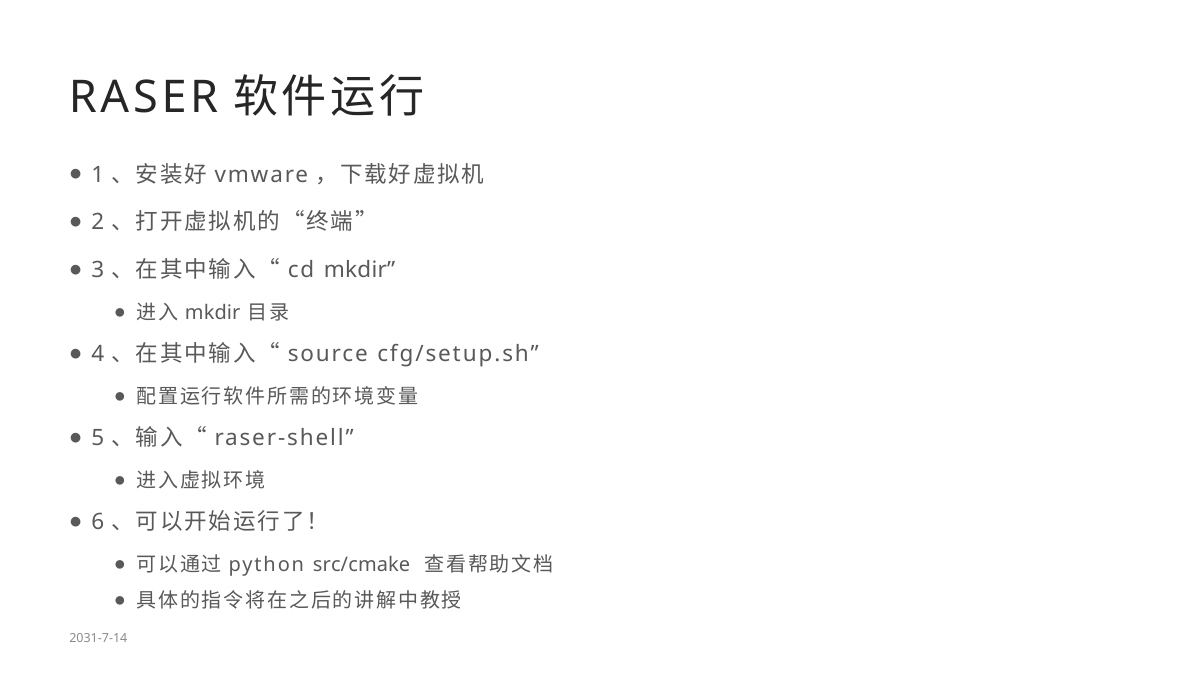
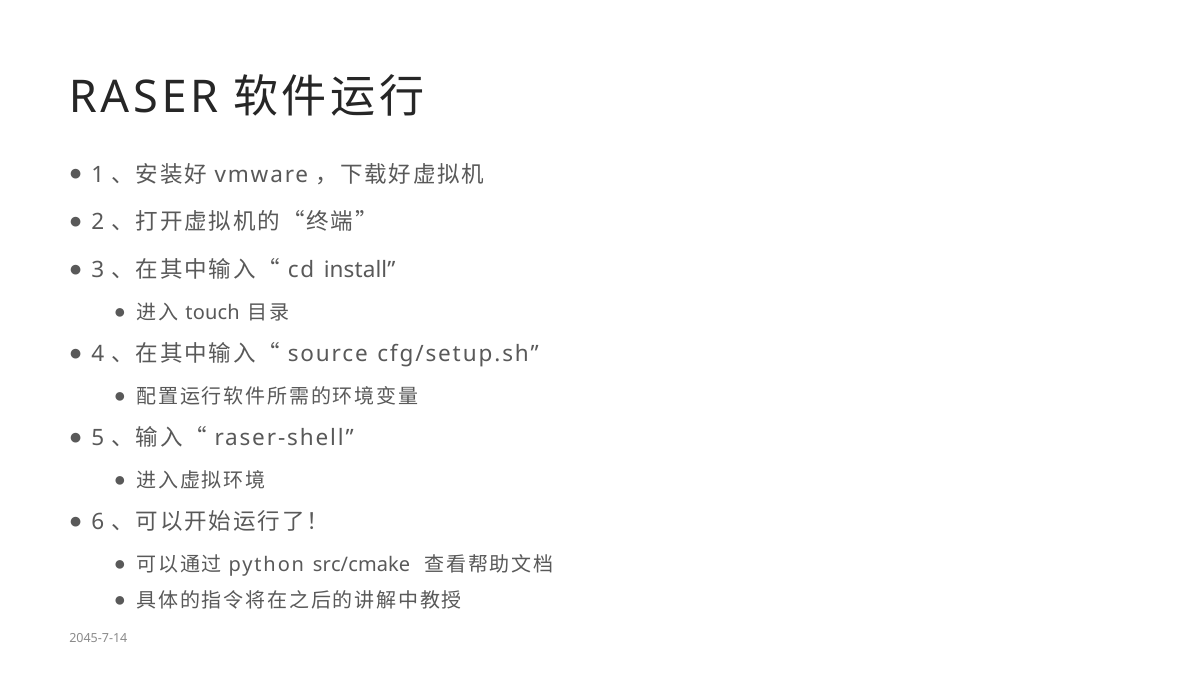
mkdir at (360, 270): mkdir -> install
mkdir at (213, 313): mkdir -> touch
2031-7-14: 2031-7-14 -> 2045-7-14
